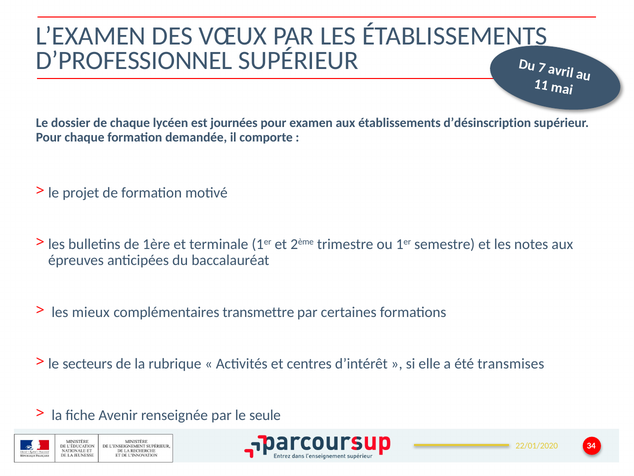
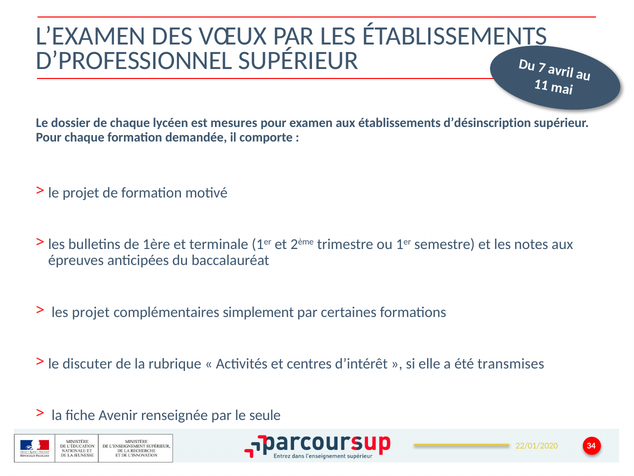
journées: journées -> mesures
les mieux: mieux -> projet
transmettre: transmettre -> simplement
secteurs: secteurs -> discuter
